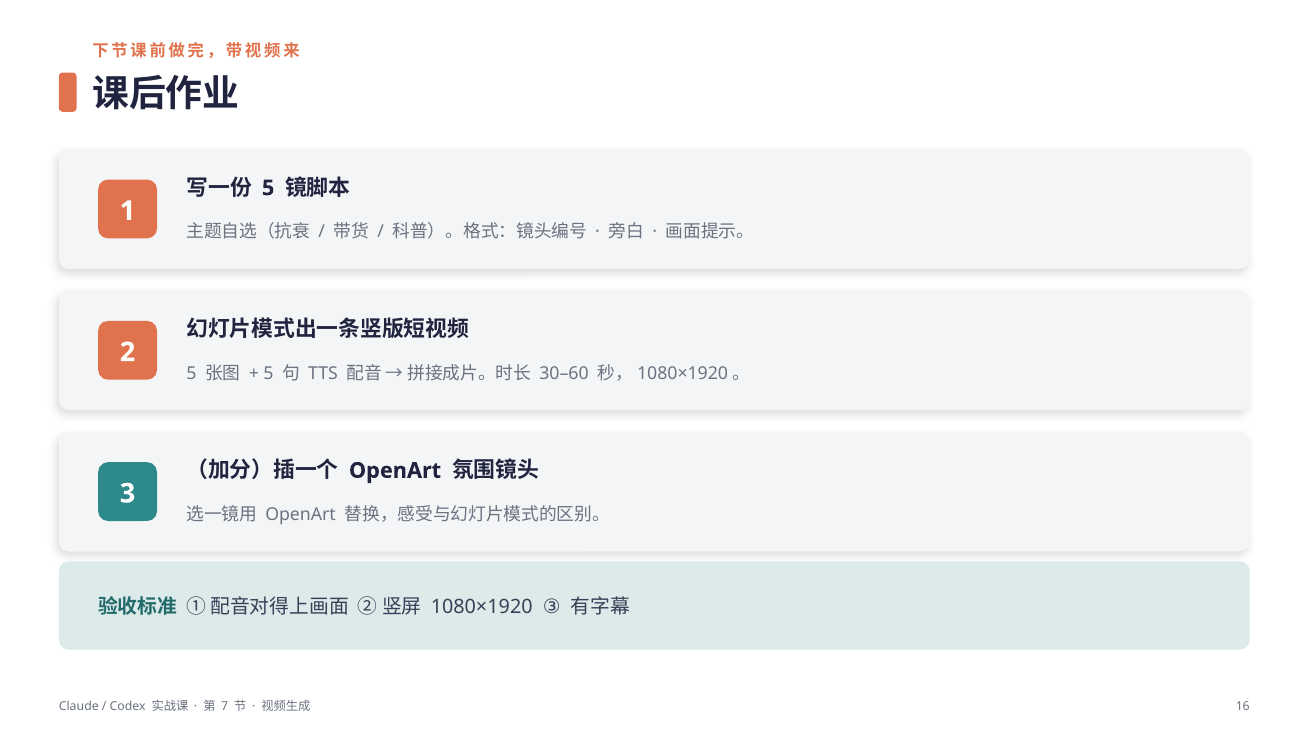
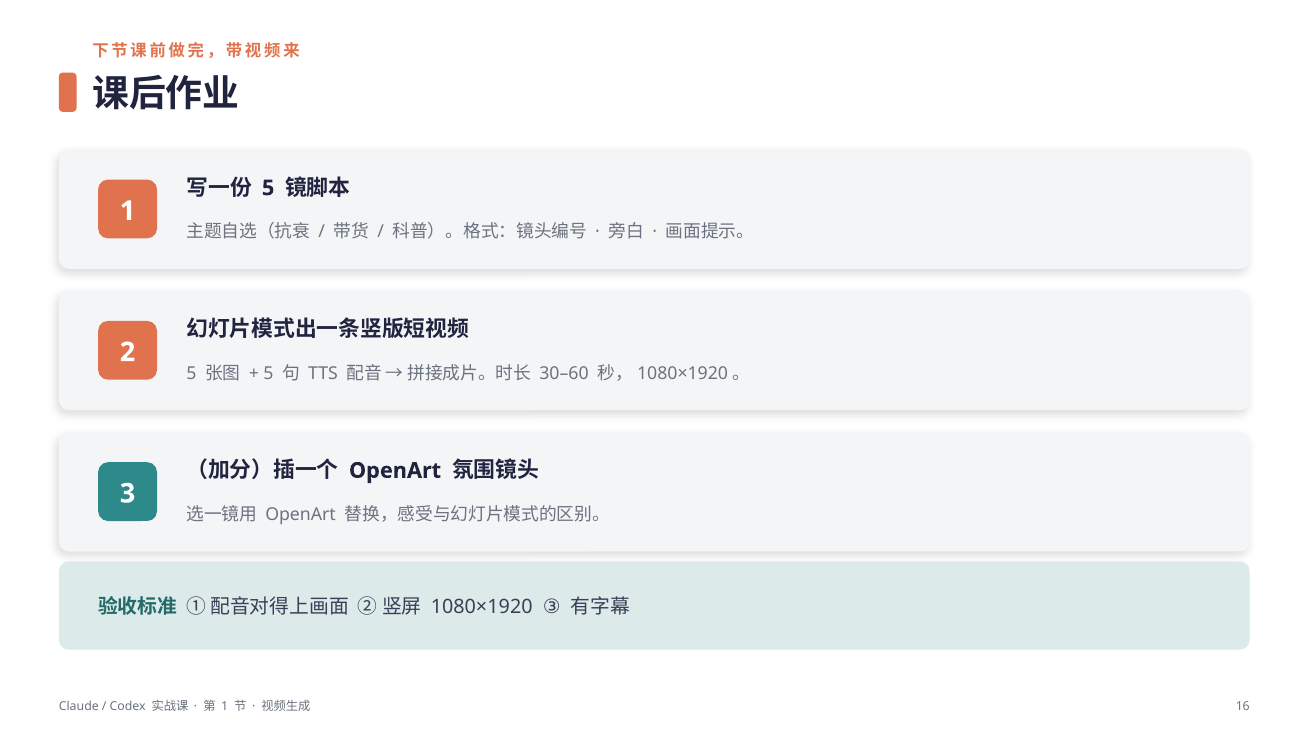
7 at (225, 707): 7 -> 1
